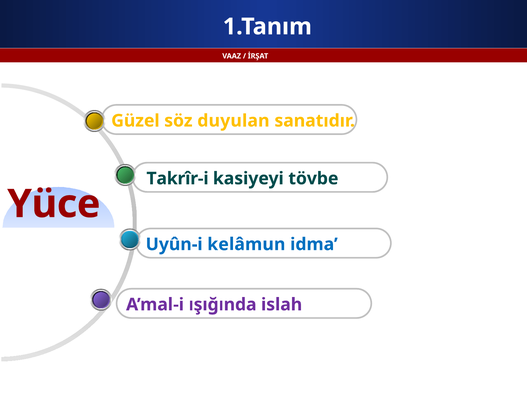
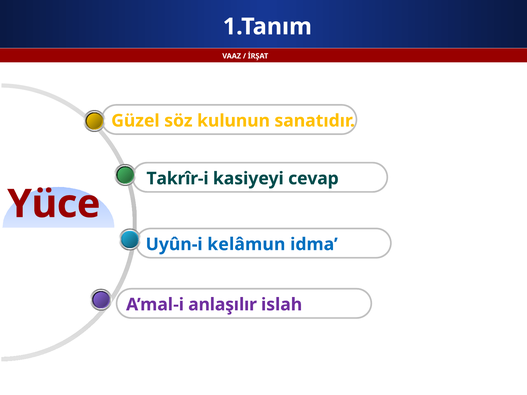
duyulan: duyulan -> kulunun
tövbe: tövbe -> cevap
ışığında: ışığında -> anlaşılır
